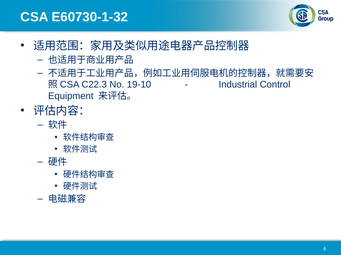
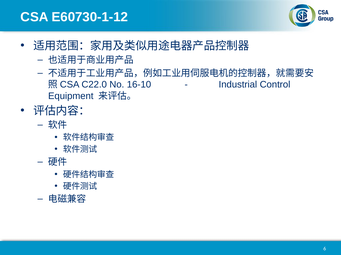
E60730-1-32: E60730-1-32 -> E60730-1-12
C22.3: C22.3 -> C22.0
19-10: 19-10 -> 16-10
